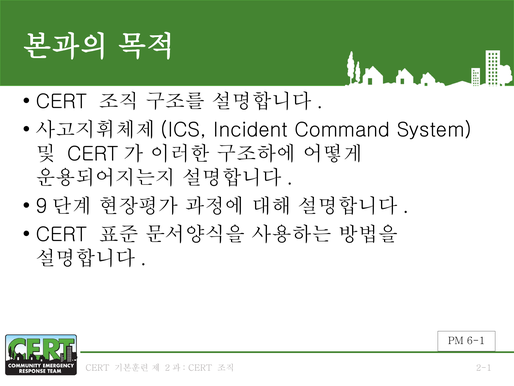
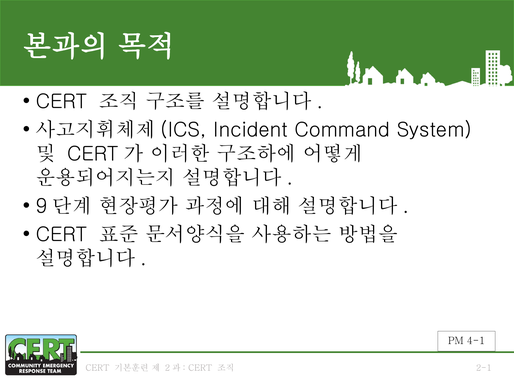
6-1: 6-1 -> 4-1
